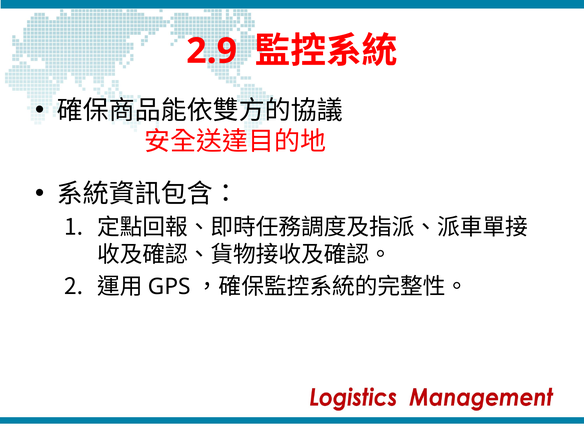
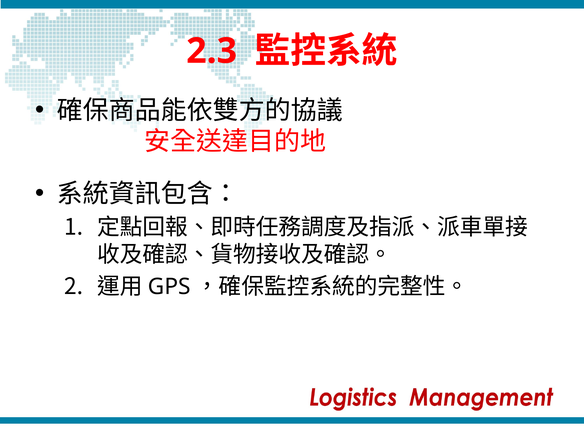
2.9: 2.9 -> 2.3
